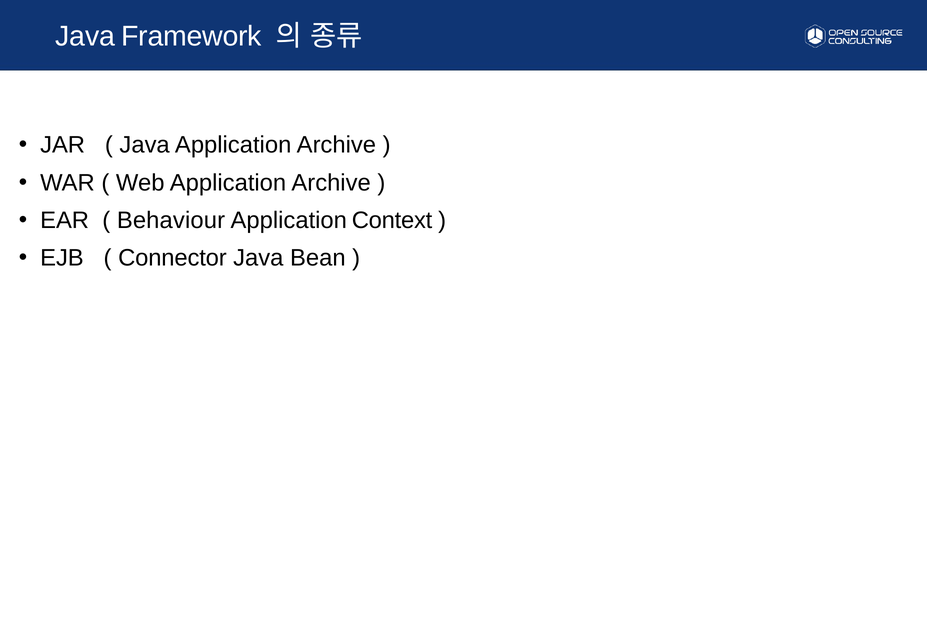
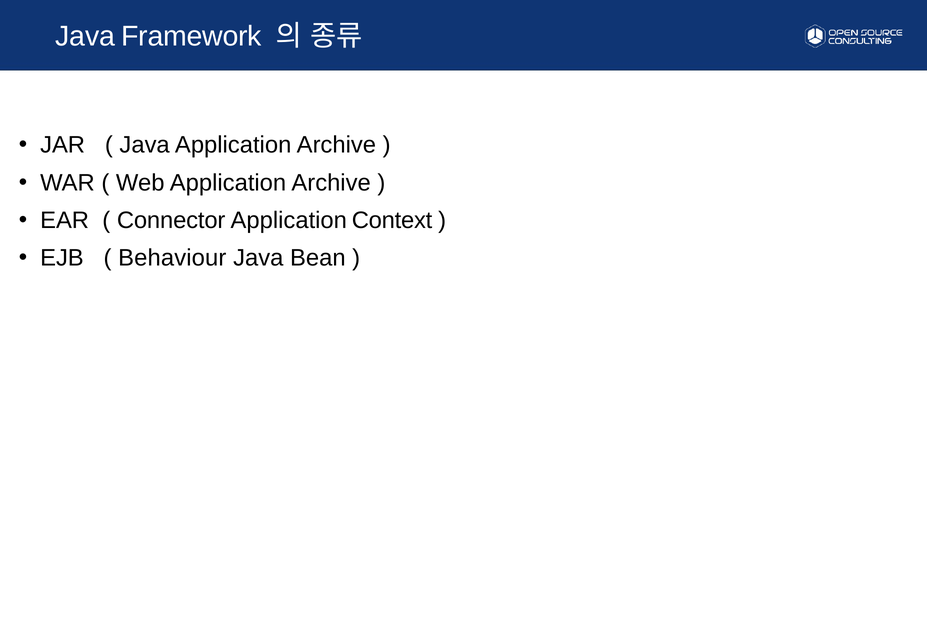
Behaviour: Behaviour -> Connector
Connector: Connector -> Behaviour
